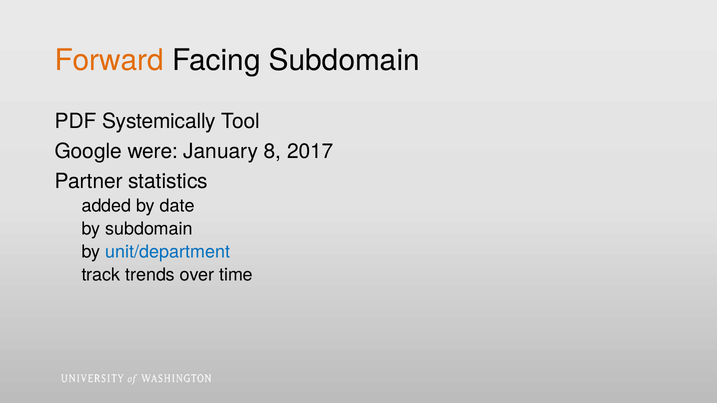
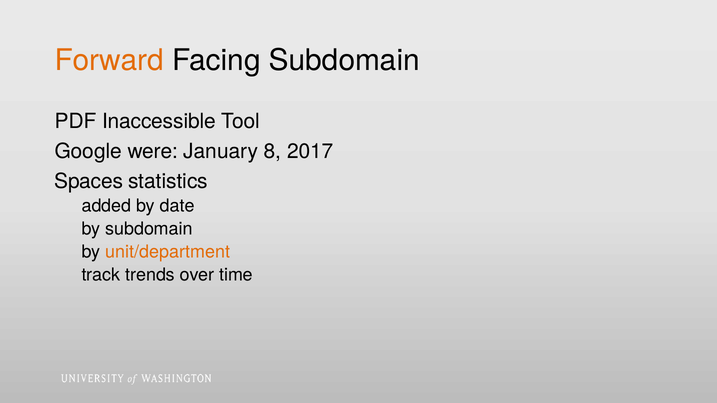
Systemically: Systemically -> Inaccessible
Partner: Partner -> Spaces
unit/department colour: blue -> orange
